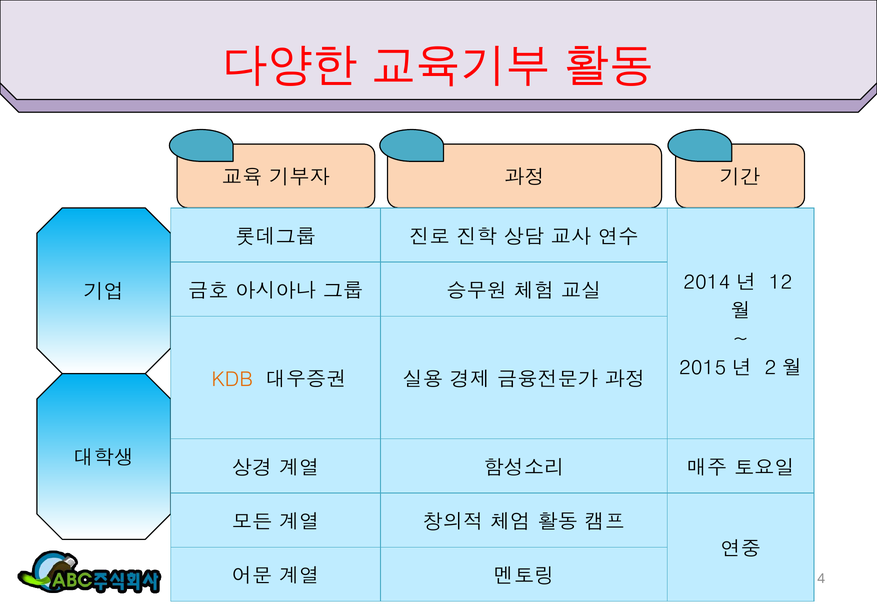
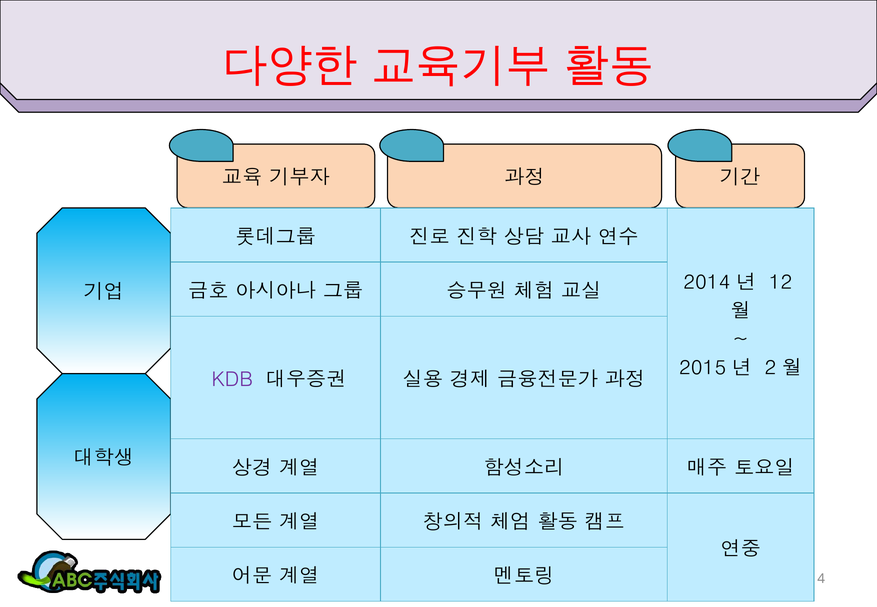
KDB colour: orange -> purple
